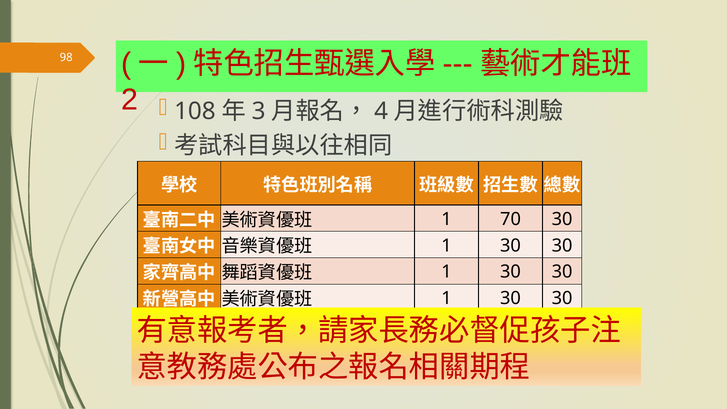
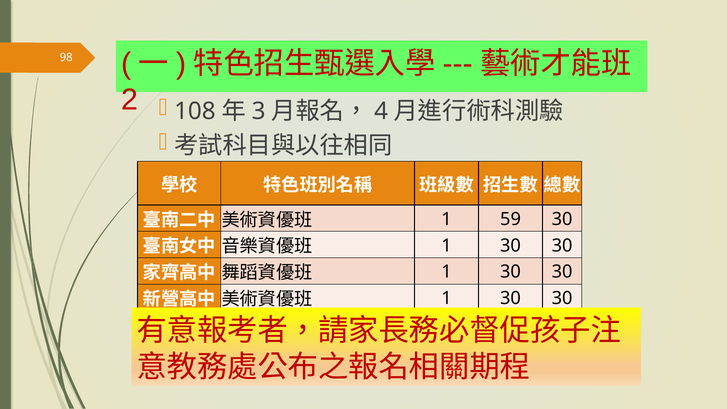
70: 70 -> 59
